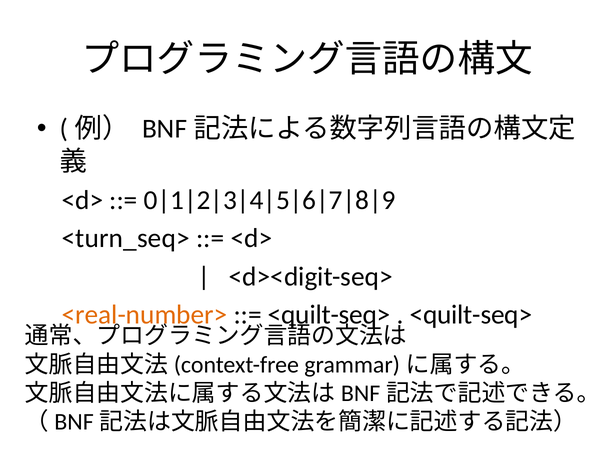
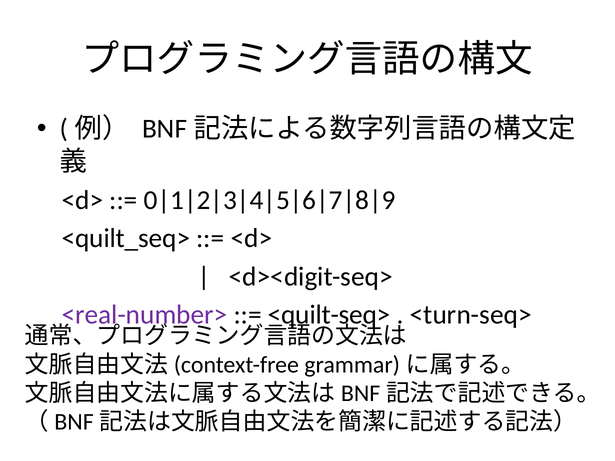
<turn_seq>: <turn_seq> -> <quilt_seq>
<real-number> colour: orange -> purple
<quilt-seq> at (471, 315): <quilt-seq> -> <turn-seq>
